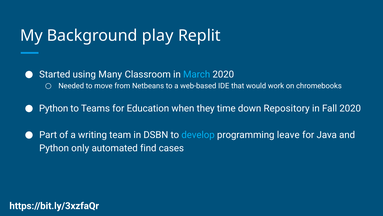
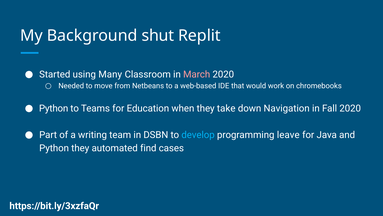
play: play -> shut
March colour: light blue -> pink
time: time -> take
Repository: Repository -> Navigation
Python only: only -> they
